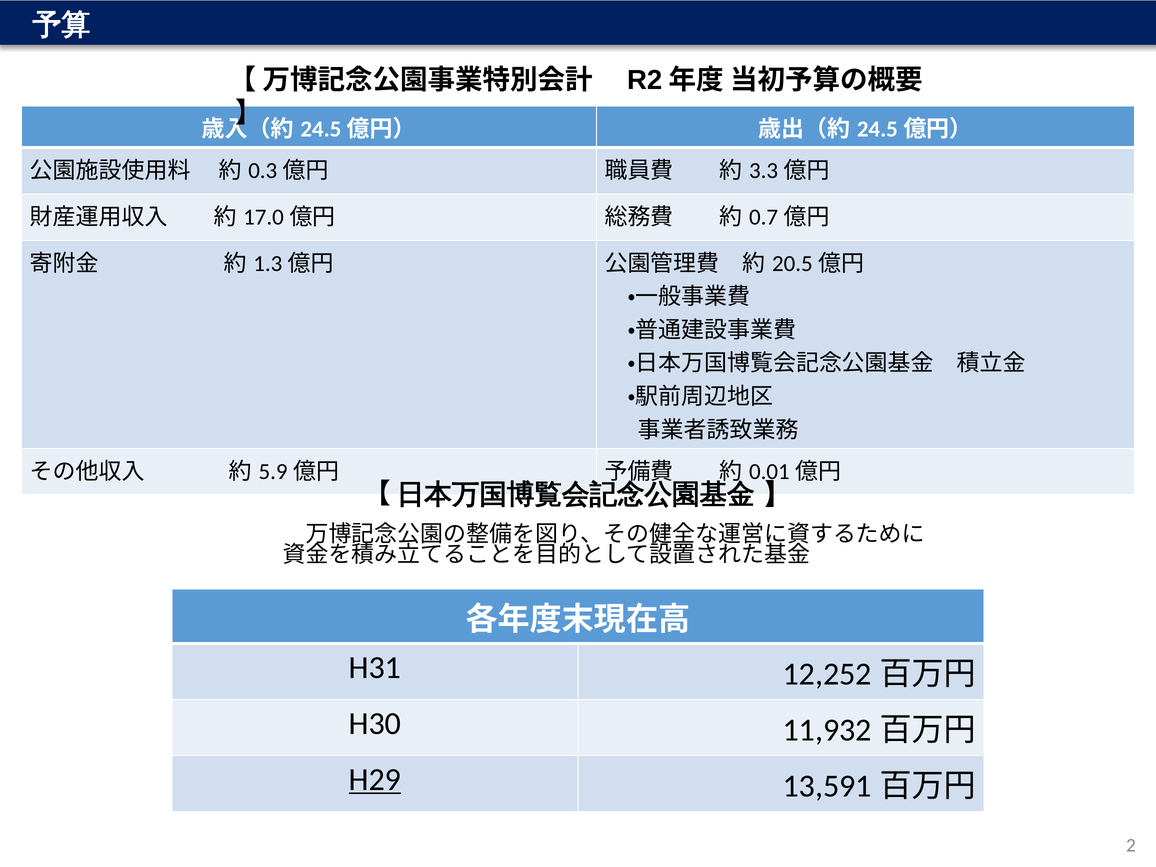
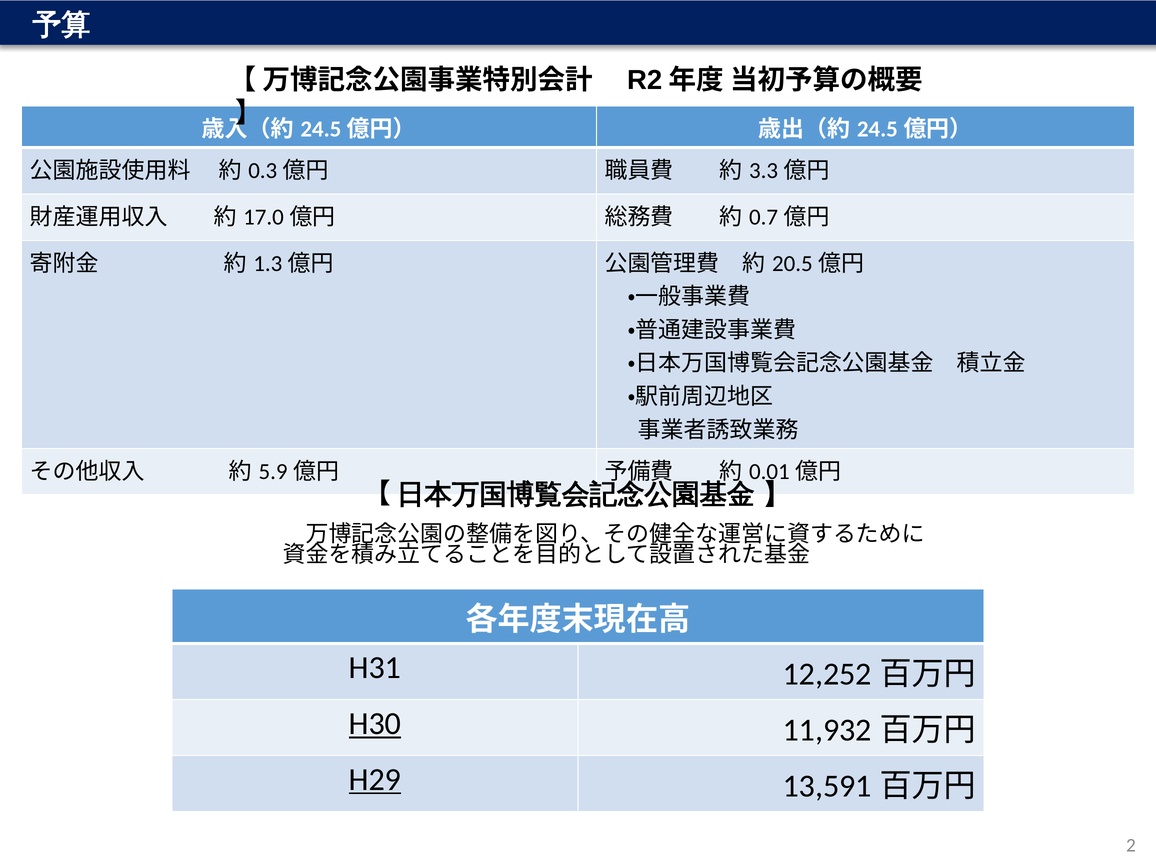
H30 underline: none -> present
